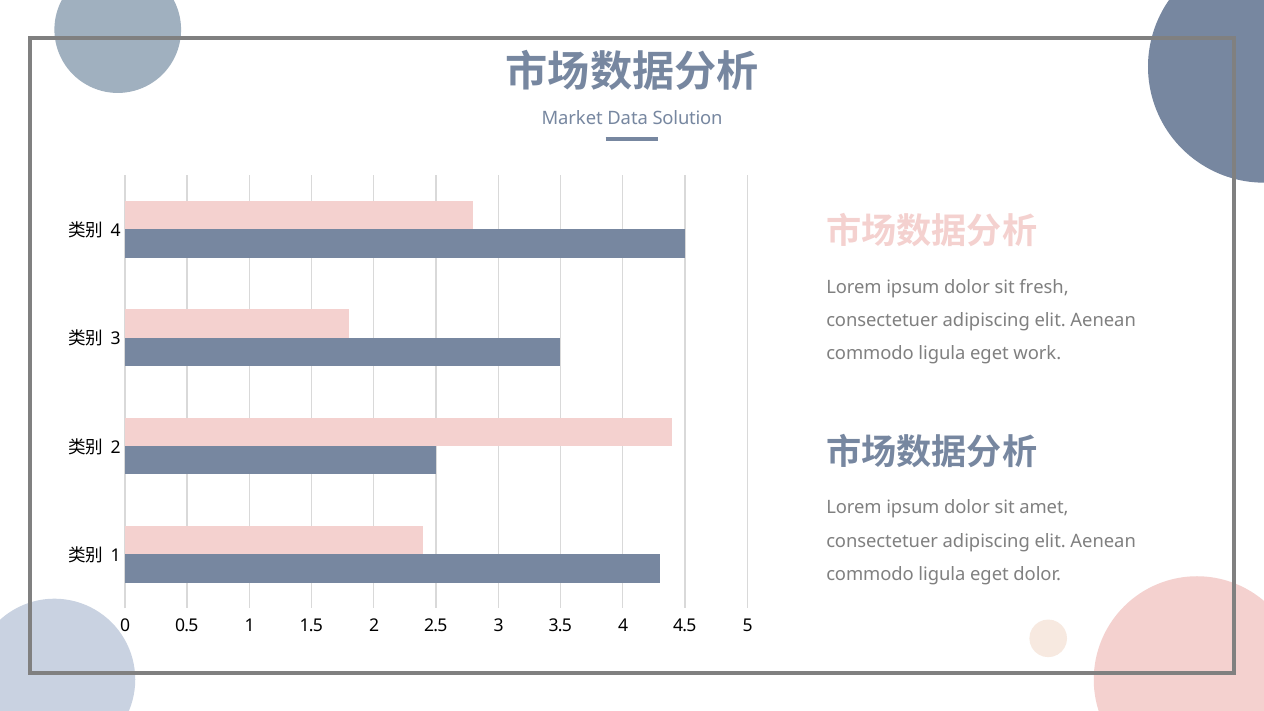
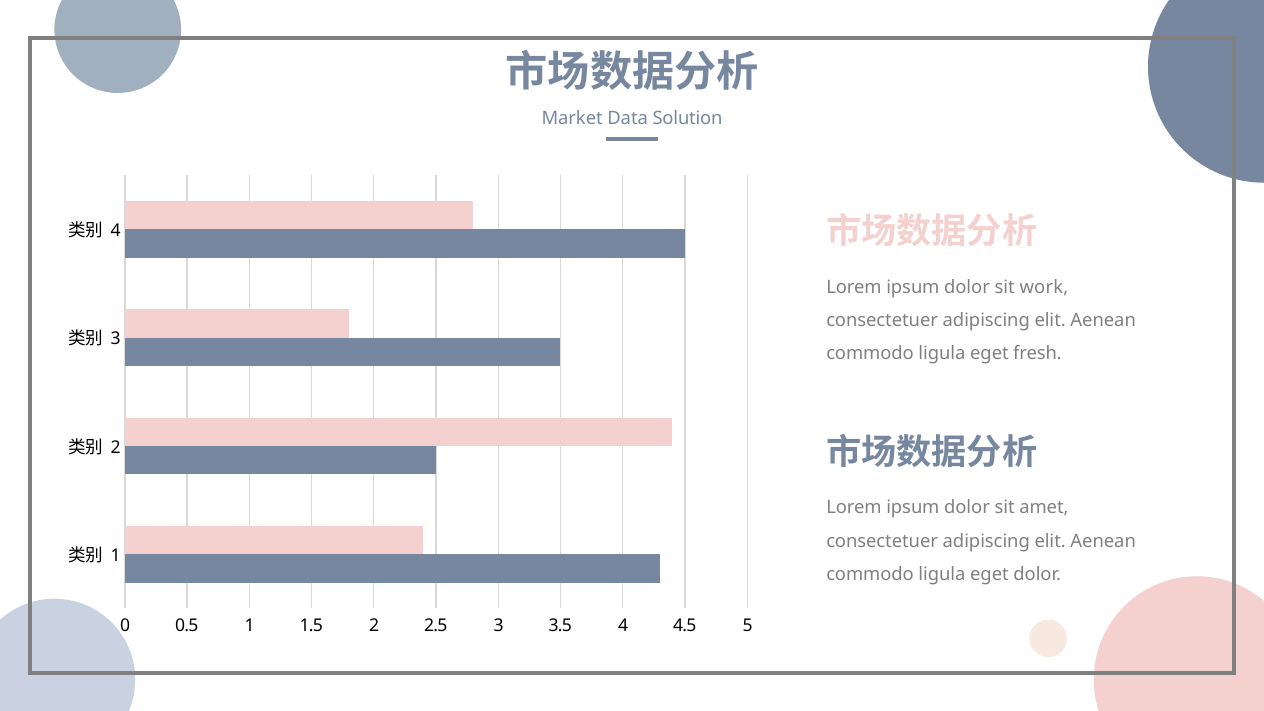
fresh: fresh -> work
work: work -> fresh
